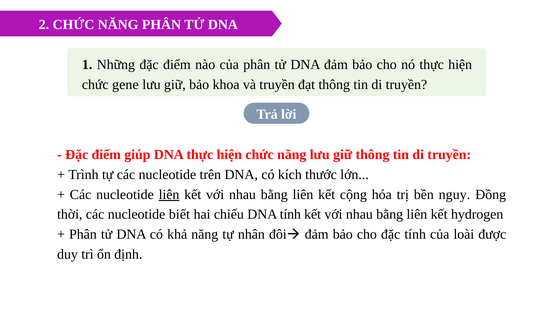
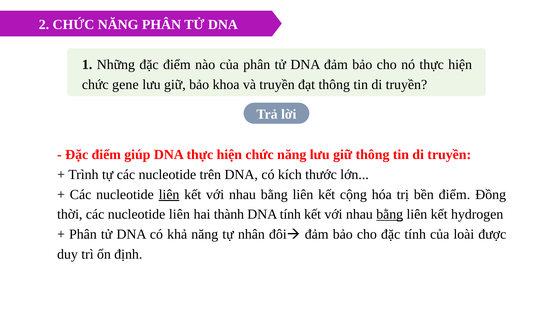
bền nguy: nguy -> điểm
thời các nucleotide biết: biết -> liên
chiếu: chiếu -> thành
bằng at (390, 214) underline: none -> present
